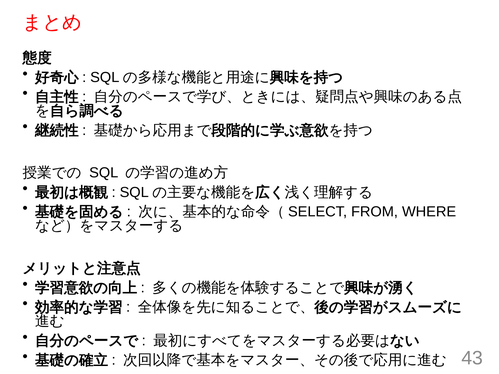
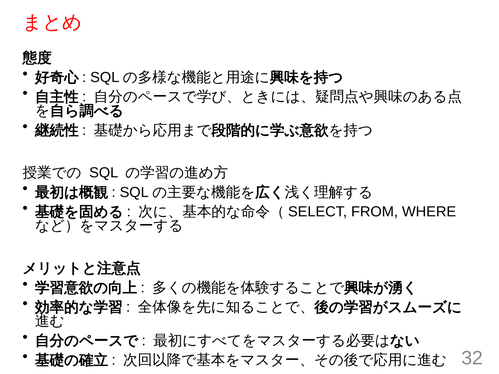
43: 43 -> 32
